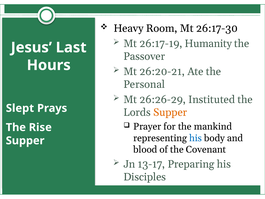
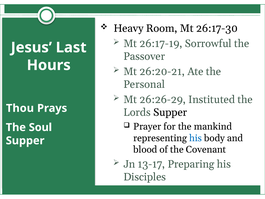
Humanity: Humanity -> Sorrowful
Slept: Slept -> Thou
Supper at (170, 112) colour: orange -> black
Rise: Rise -> Soul
